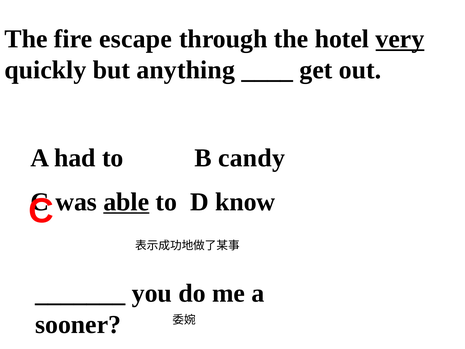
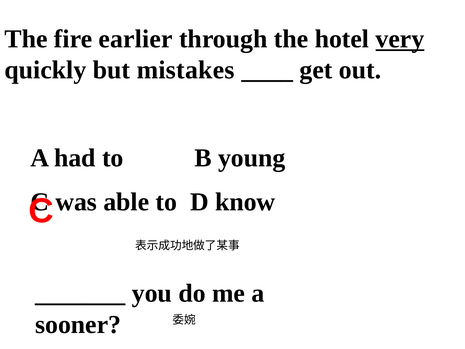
escape: escape -> earlier
anything: anything -> mistakes
candy: candy -> young
able underline: present -> none
